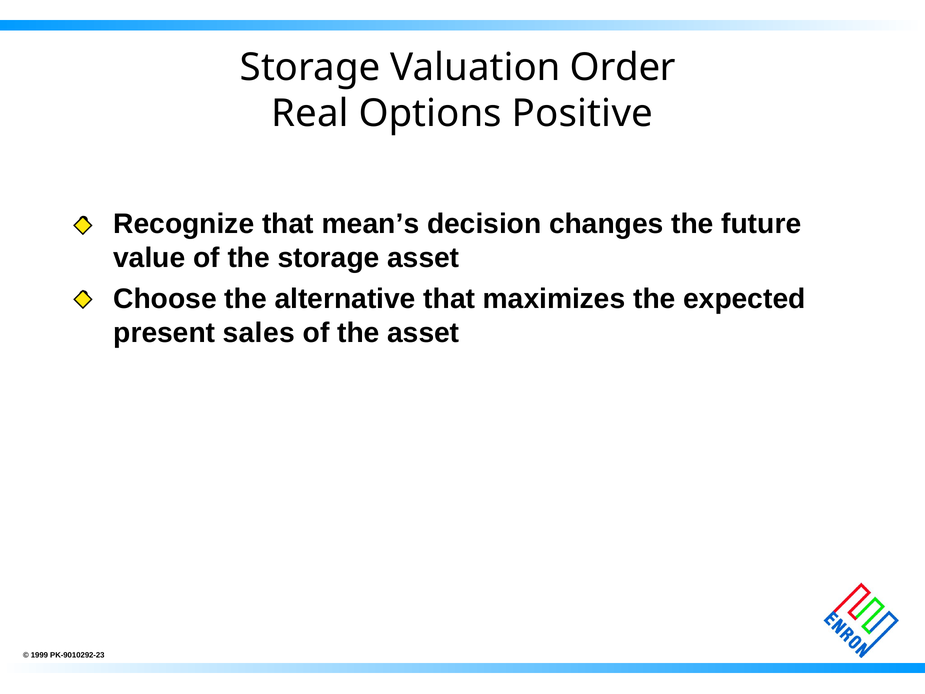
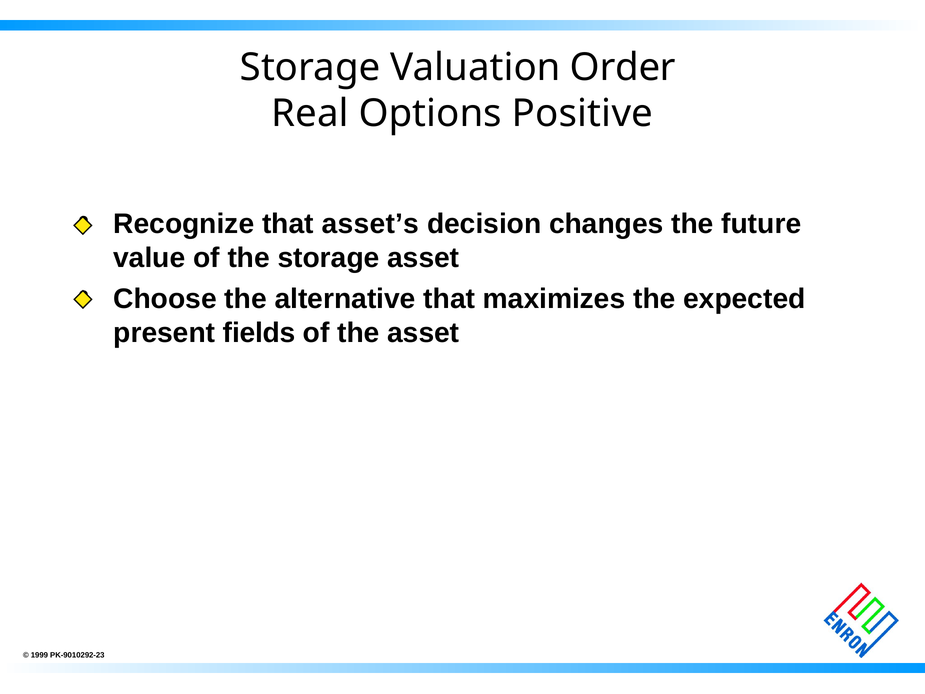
mean’s: mean’s -> asset’s
sales: sales -> fields
